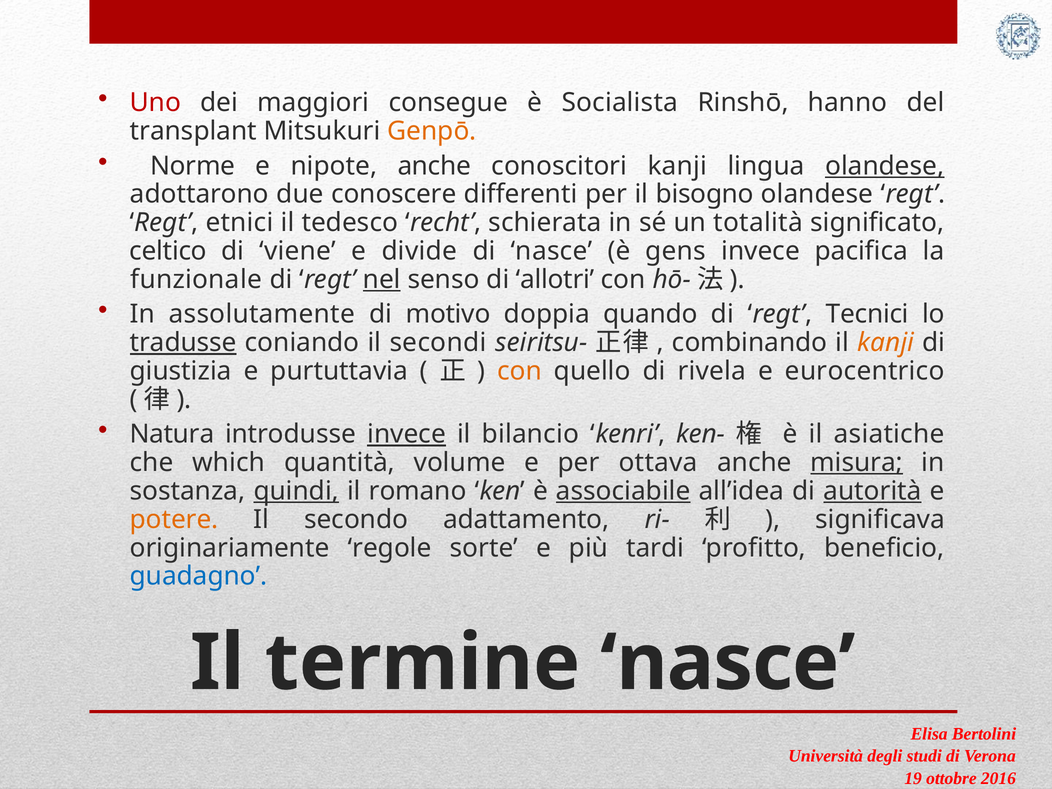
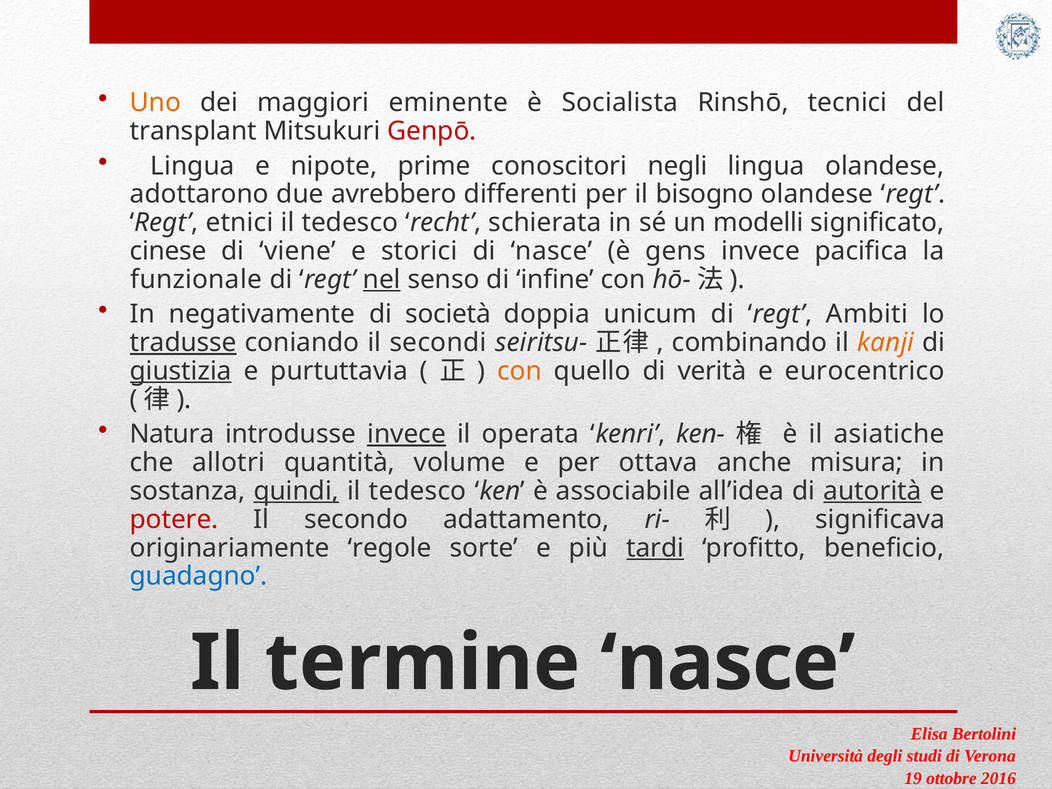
Uno colour: red -> orange
consegue: consegue -> eminente
hanno: hanno -> tecnici
Genpō colour: orange -> red
Norme at (193, 166): Norme -> Lingua
nipote anche: anche -> prime
conoscitori kanji: kanji -> negli
olandese at (885, 166) underline: present -> none
conoscere: conoscere -> avrebbero
totalità: totalità -> modelli
celtico: celtico -> cinese
divide: divide -> storici
allotri: allotri -> infine
assolutamente: assolutamente -> negativamente
motivo: motivo -> società
quando: quando -> unicum
Tecnici: Tecnici -> Ambiti
giustizia underline: none -> present
rivela: rivela -> verità
bilancio: bilancio -> operata
which: which -> allotri
misura underline: present -> none
romano at (418, 491): romano -> tedesco
associabile underline: present -> none
potere colour: orange -> red
tardi underline: none -> present
